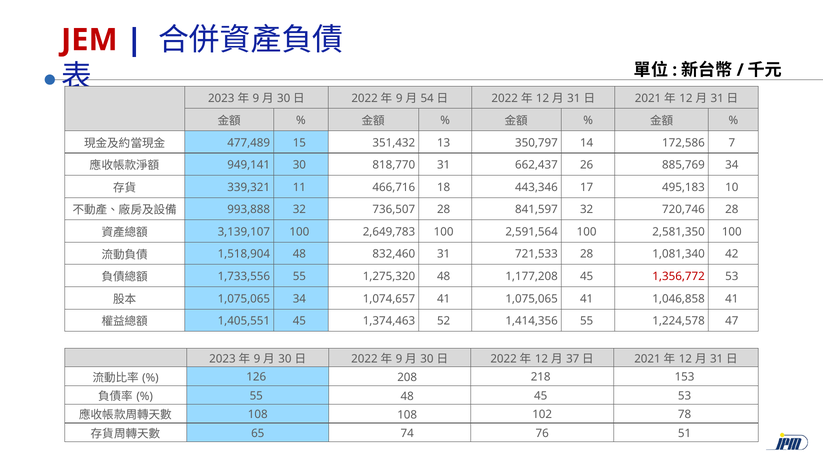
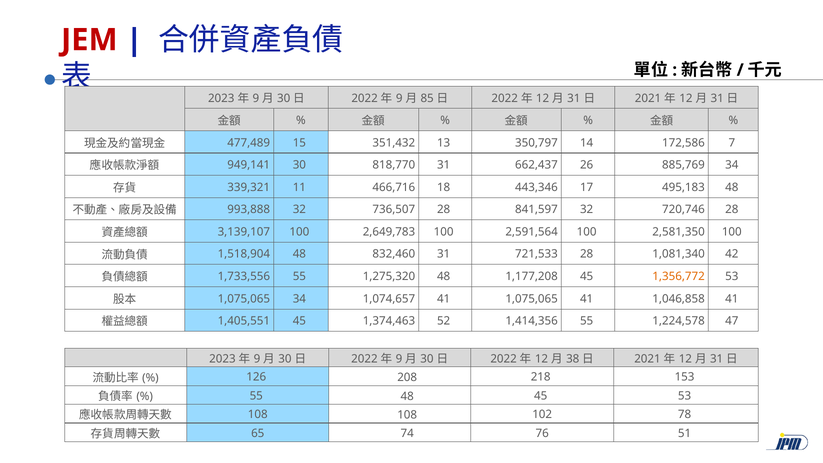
54: 54 -> 85
495,183 10: 10 -> 48
1,356,772 colour: red -> orange
37: 37 -> 38
